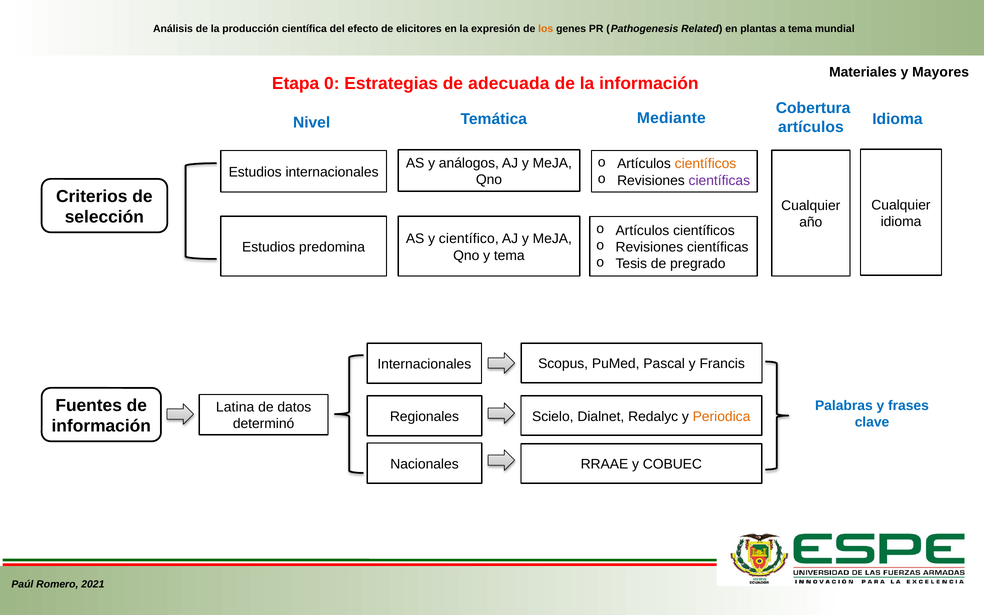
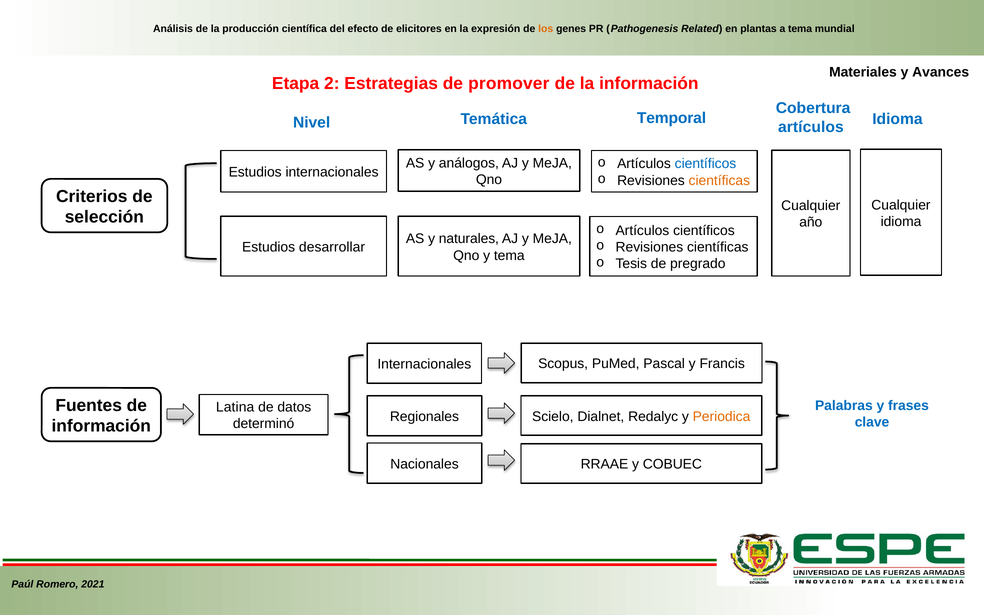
Mayores: Mayores -> Avances
0: 0 -> 2
adecuada: adecuada -> promover
Mediante: Mediante -> Temporal
científicos at (706, 164) colour: orange -> blue
científicas at (719, 181) colour: purple -> orange
científico: científico -> naturales
predomina: predomina -> desarrollar
